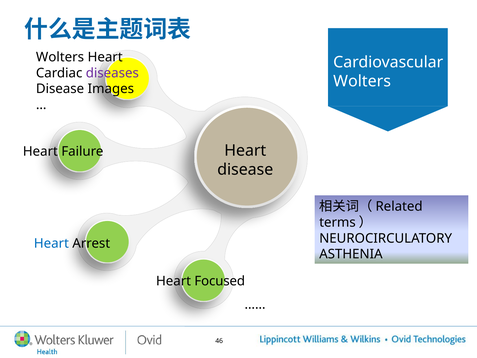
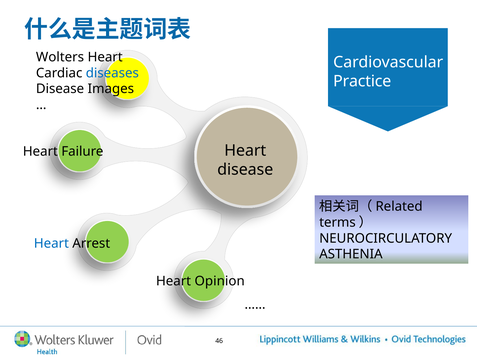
diseases colour: purple -> blue
Wolters at (362, 81): Wolters -> Practice
Focused: Focused -> Opinion
